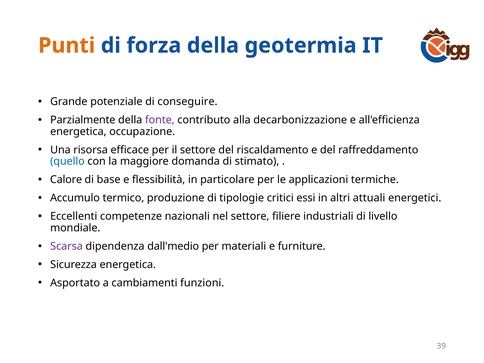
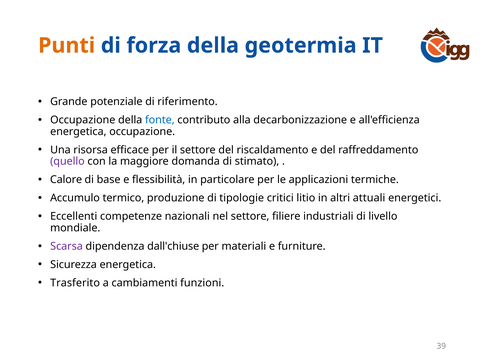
conseguire: conseguire -> riferimento
Parzialmente at (83, 120): Parzialmente -> Occupazione
fonte colour: purple -> blue
quello colour: blue -> purple
essi: essi -> litio
dall'medio: dall'medio -> dall'chiuse
Asportato: Asportato -> Trasferito
